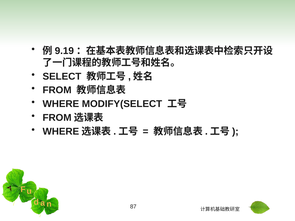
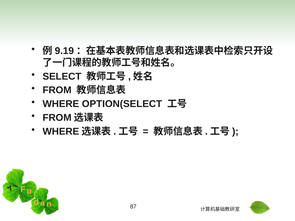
MODIFY(SELECT: MODIFY(SELECT -> OPTION(SELECT
